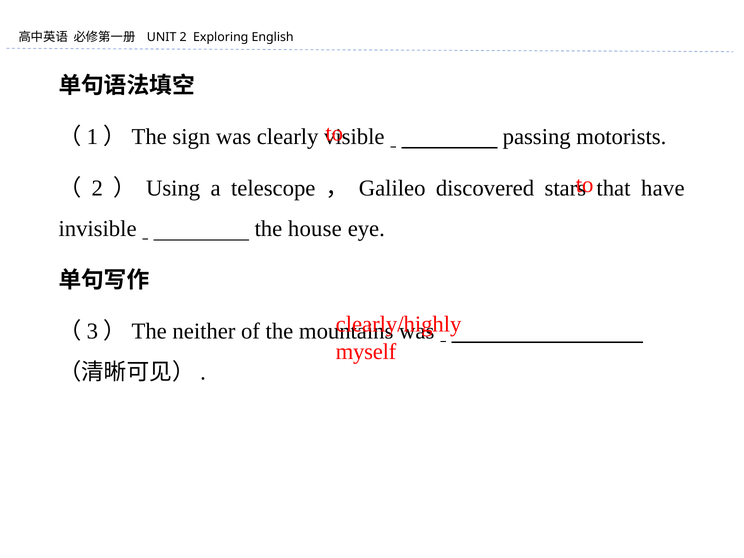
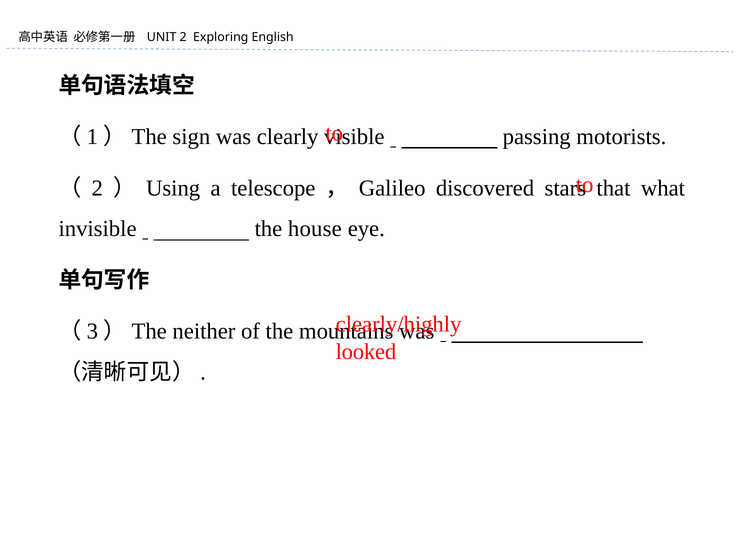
have: have -> what
myself: myself -> looked
